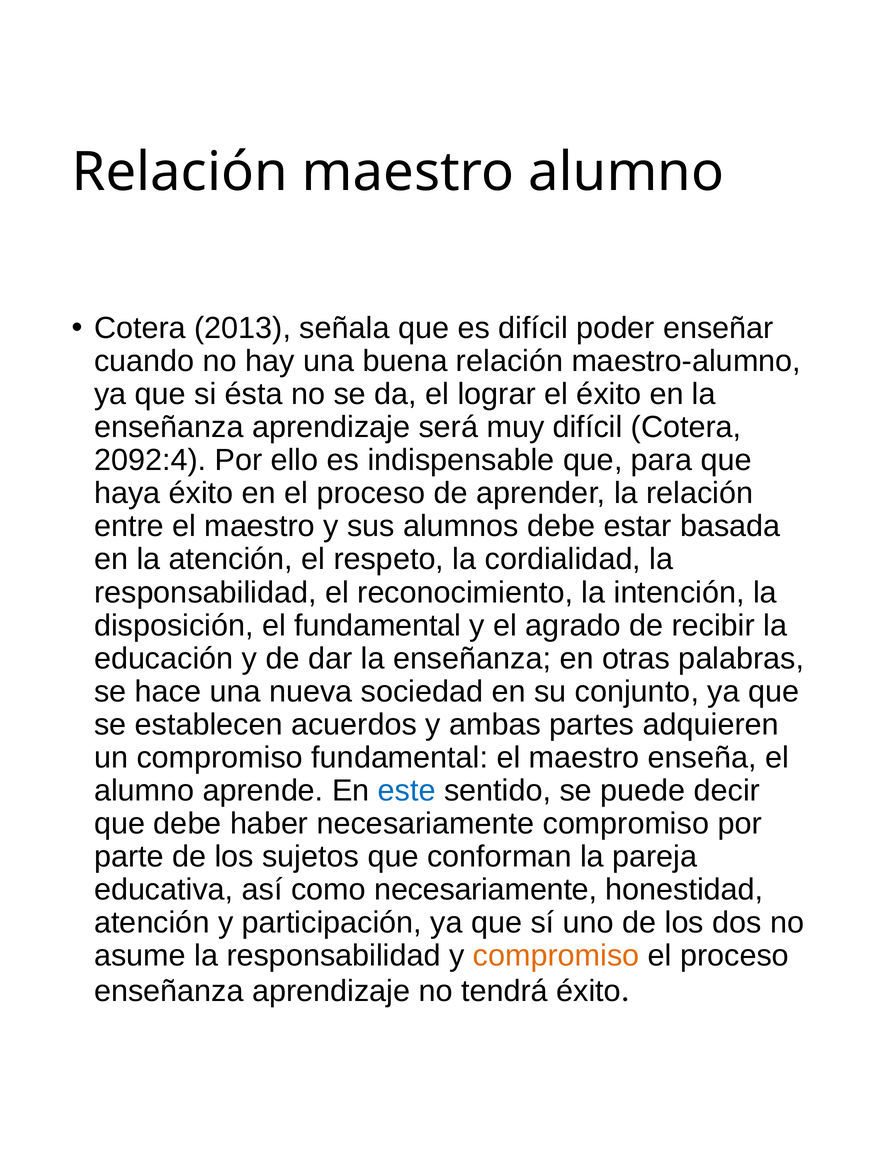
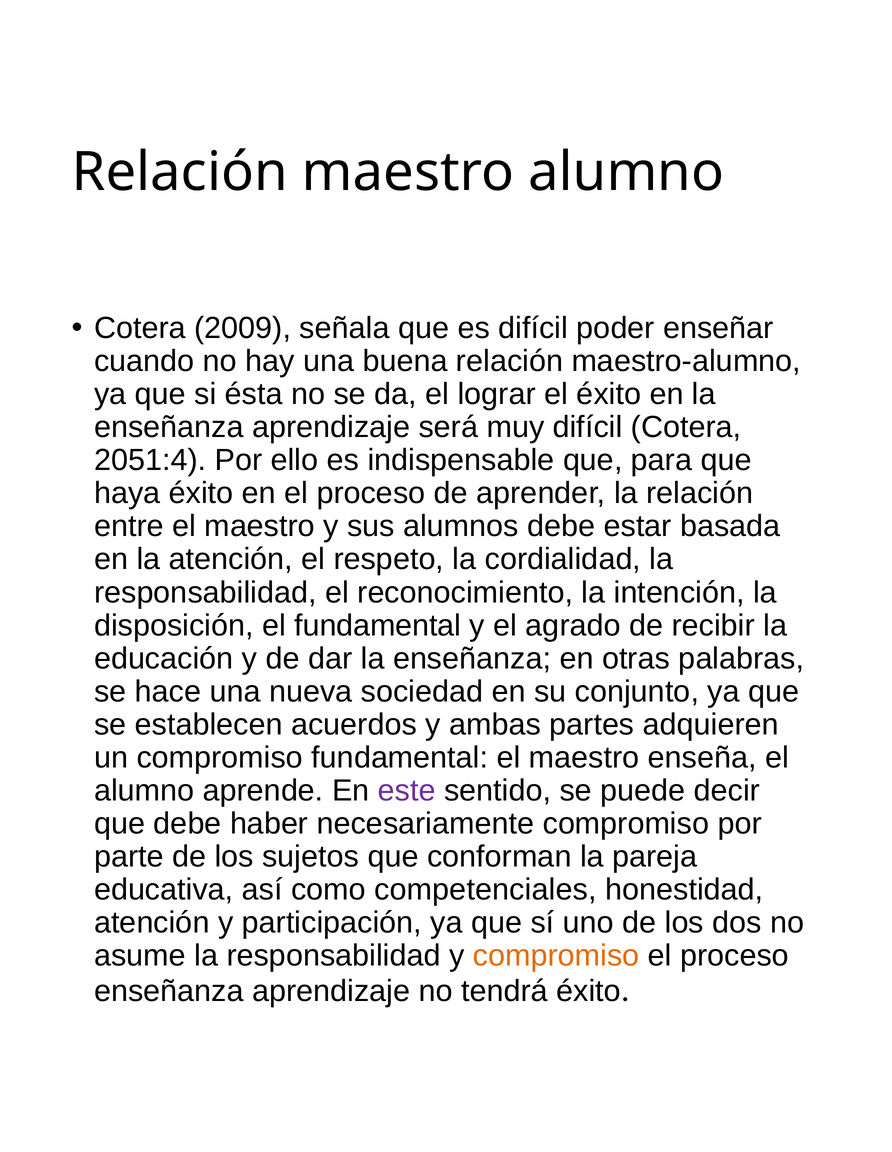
2013: 2013 -> 2009
2092:4: 2092:4 -> 2051:4
este colour: blue -> purple
como necesariamente: necesariamente -> competenciales
